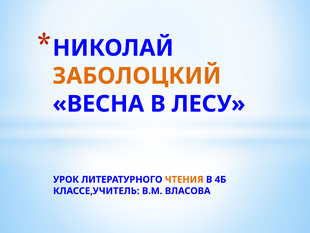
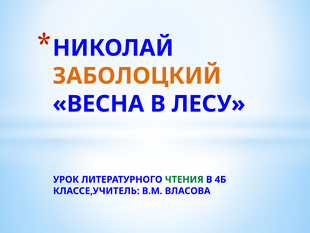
ЧТЕНИЯ colour: orange -> green
